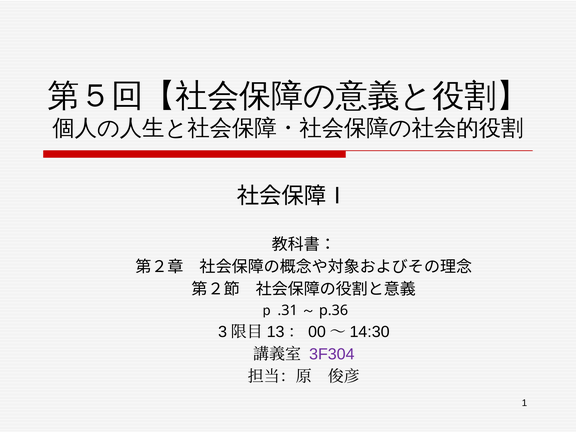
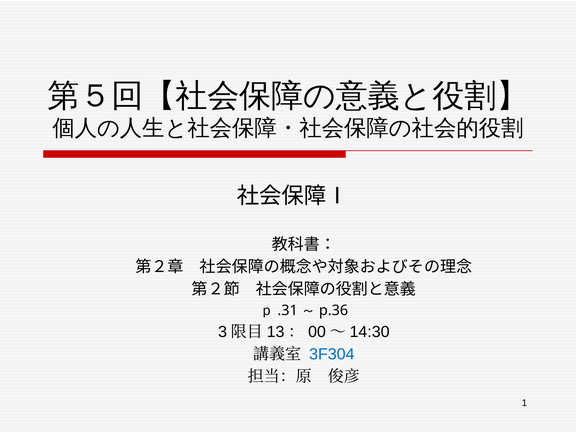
3F304 colour: purple -> blue
